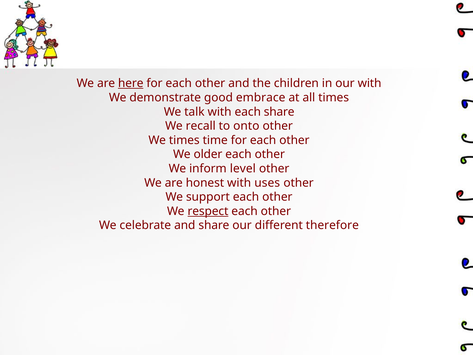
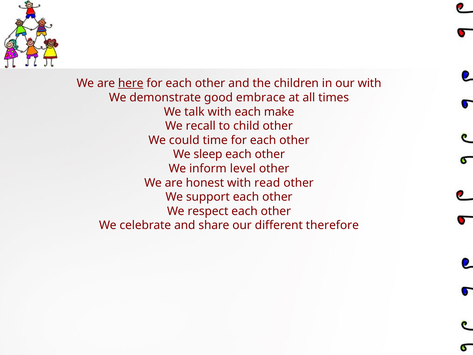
each share: share -> make
onto: onto -> child
We times: times -> could
older: older -> sleep
uses: uses -> read
respect underline: present -> none
